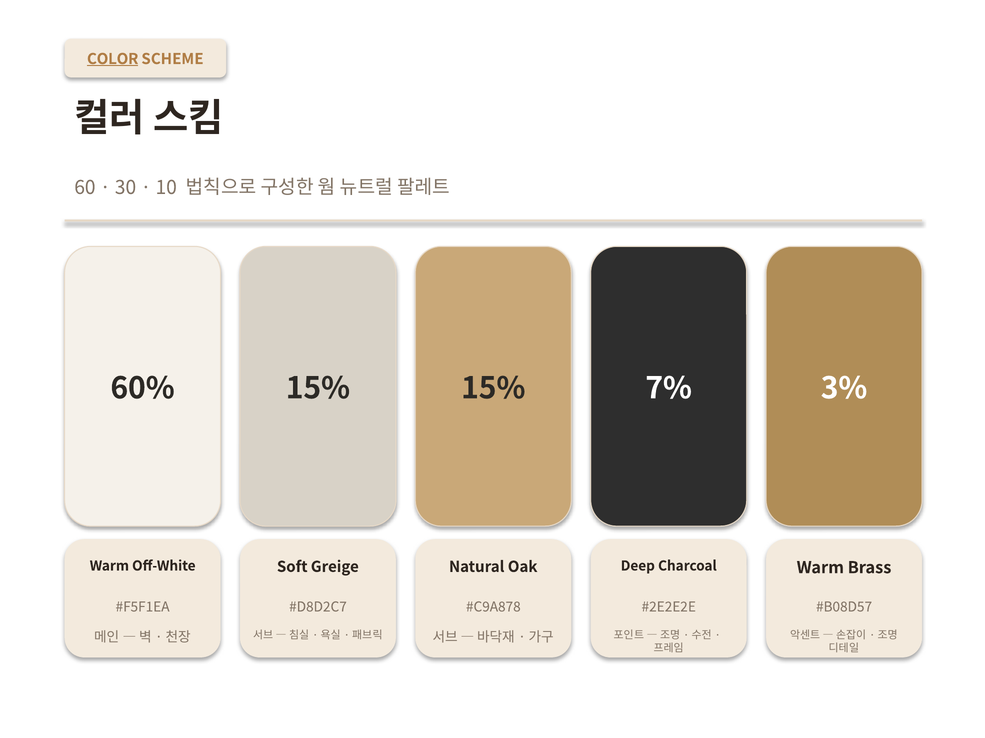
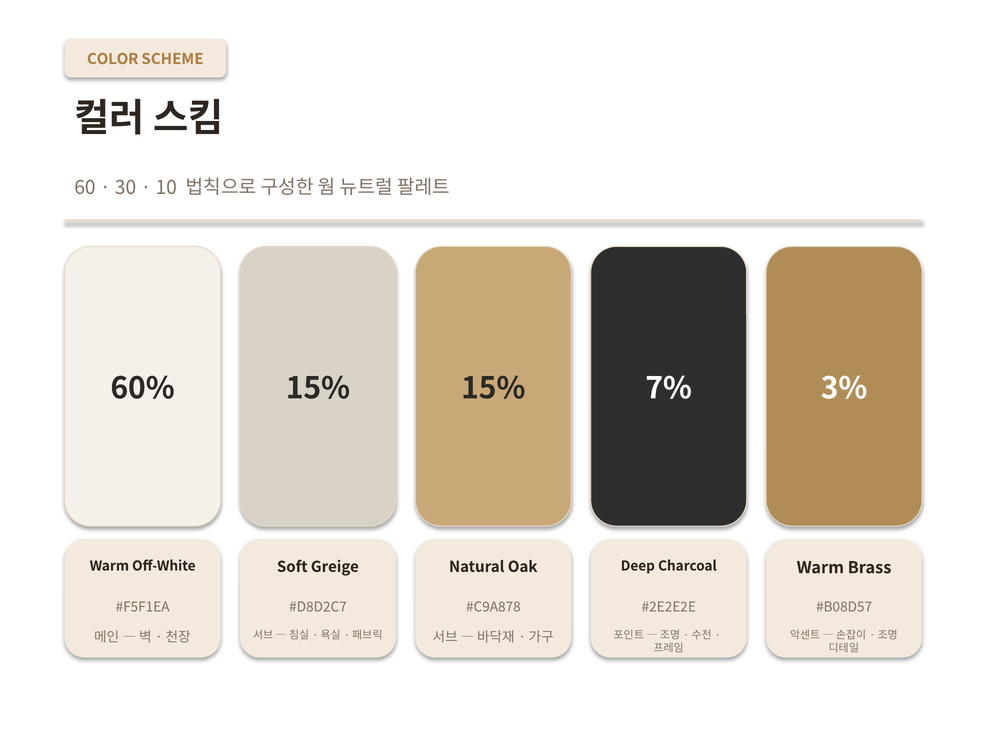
COLOR underline: present -> none
